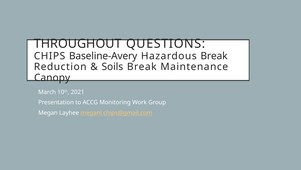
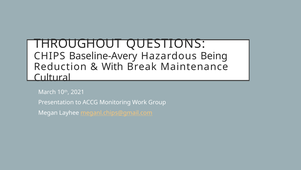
Hazardous Break: Break -> Being
Soils: Soils -> With
Canopy: Canopy -> Cultural
